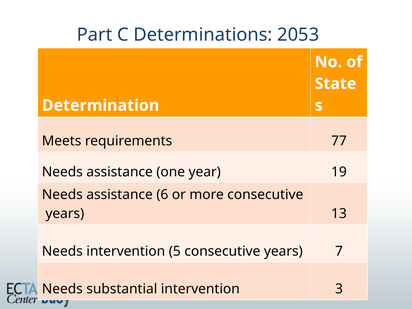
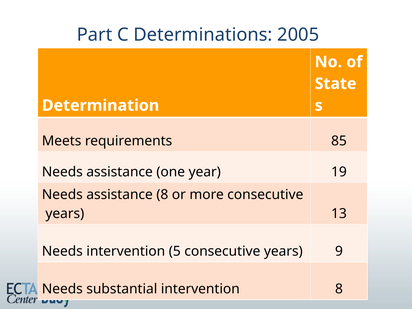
2053: 2053 -> 2005
77: 77 -> 85
assistance 6: 6 -> 8
7: 7 -> 9
intervention 3: 3 -> 8
